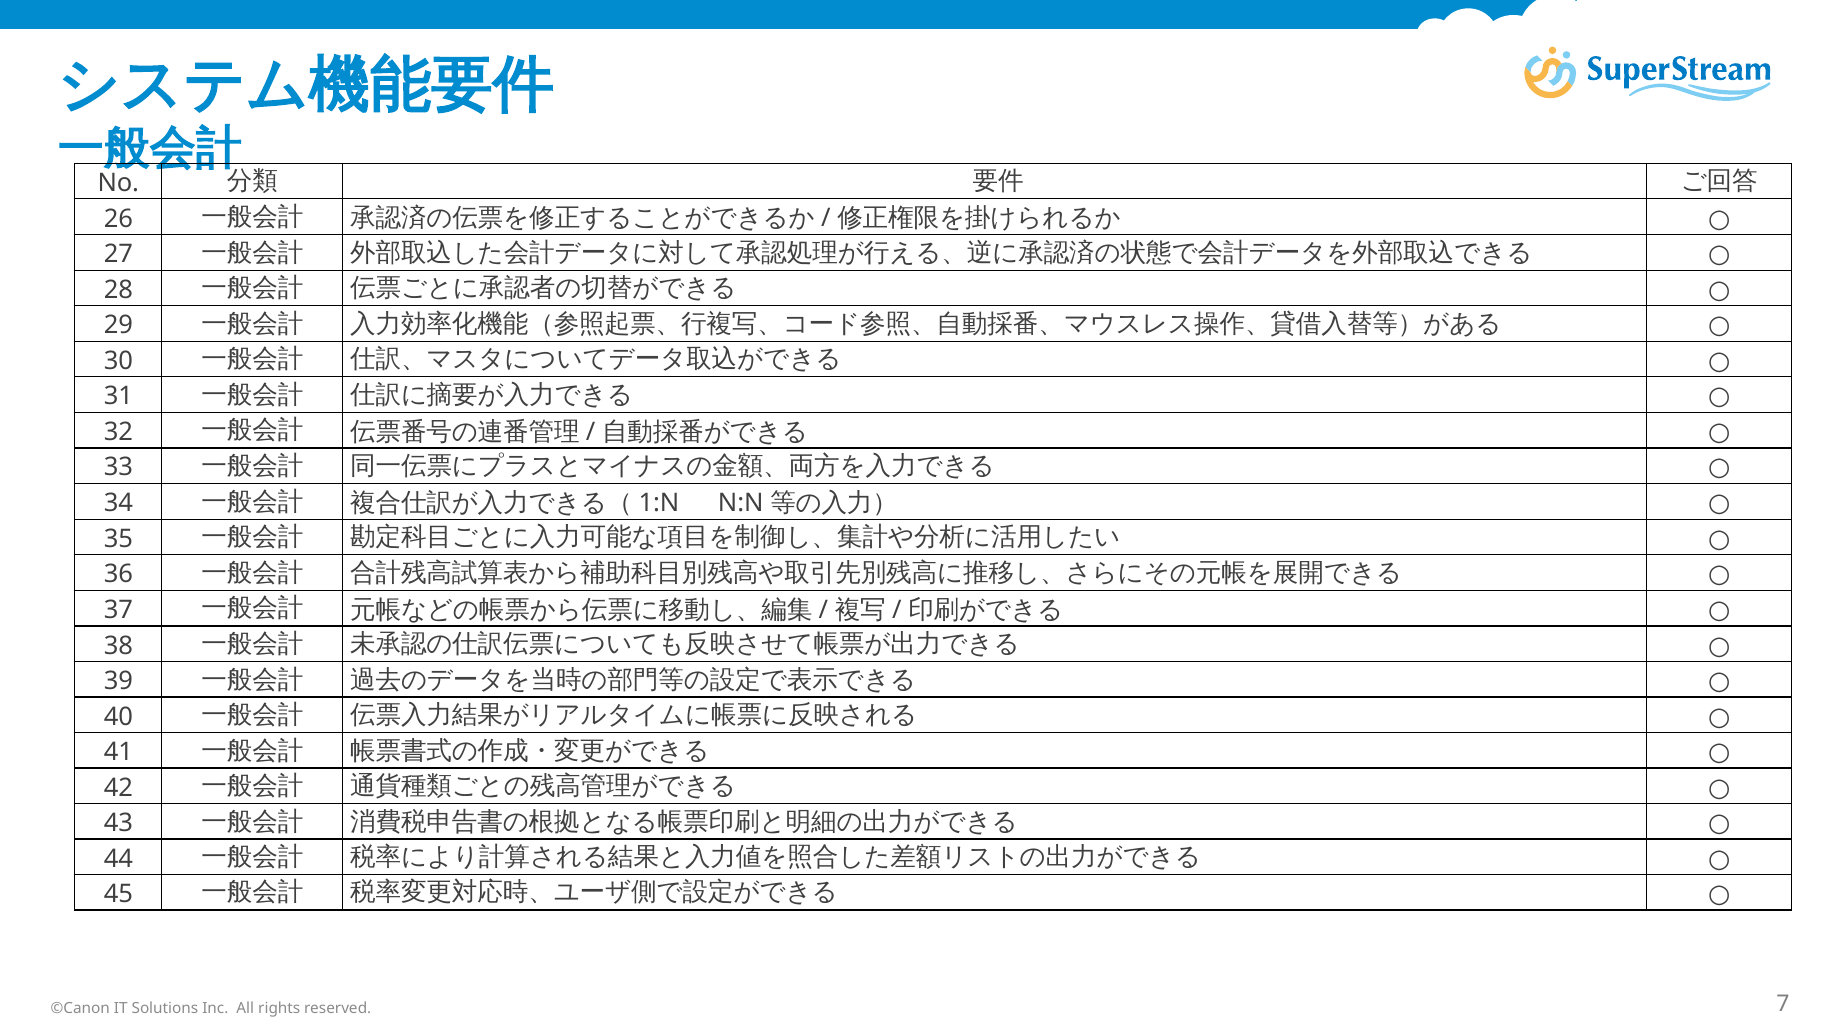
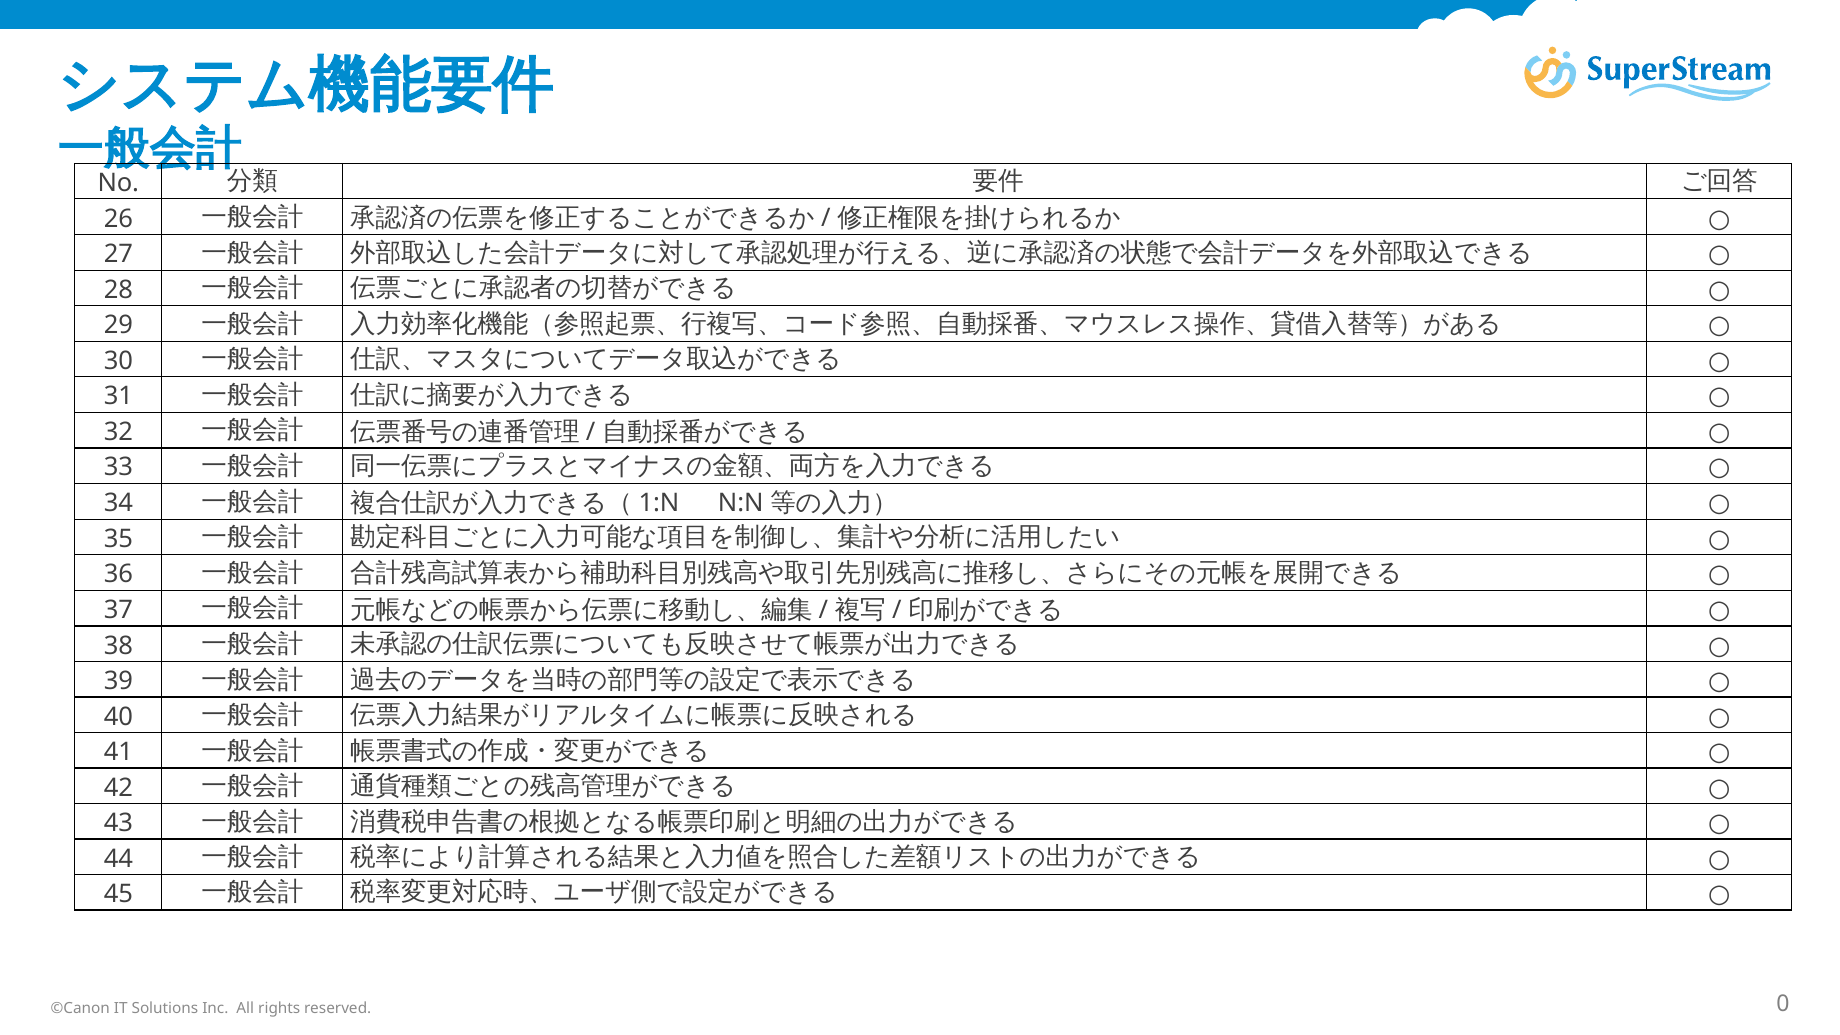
7: 7 -> 0
